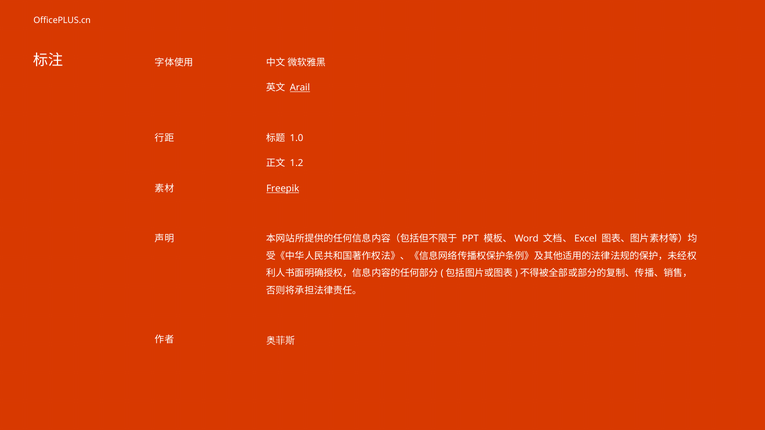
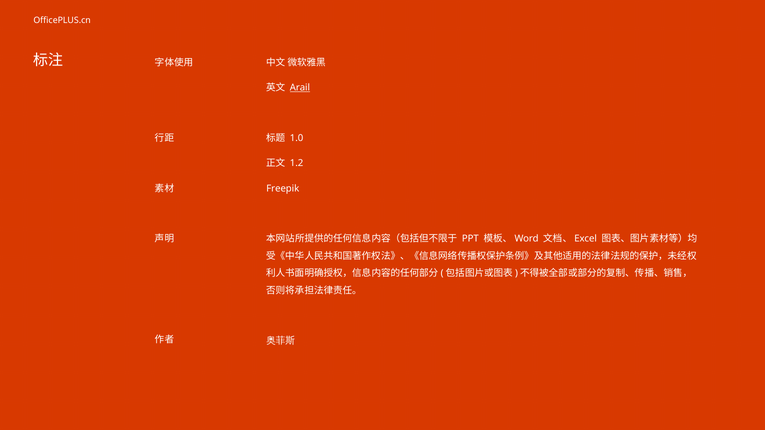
Freepik underline: present -> none
